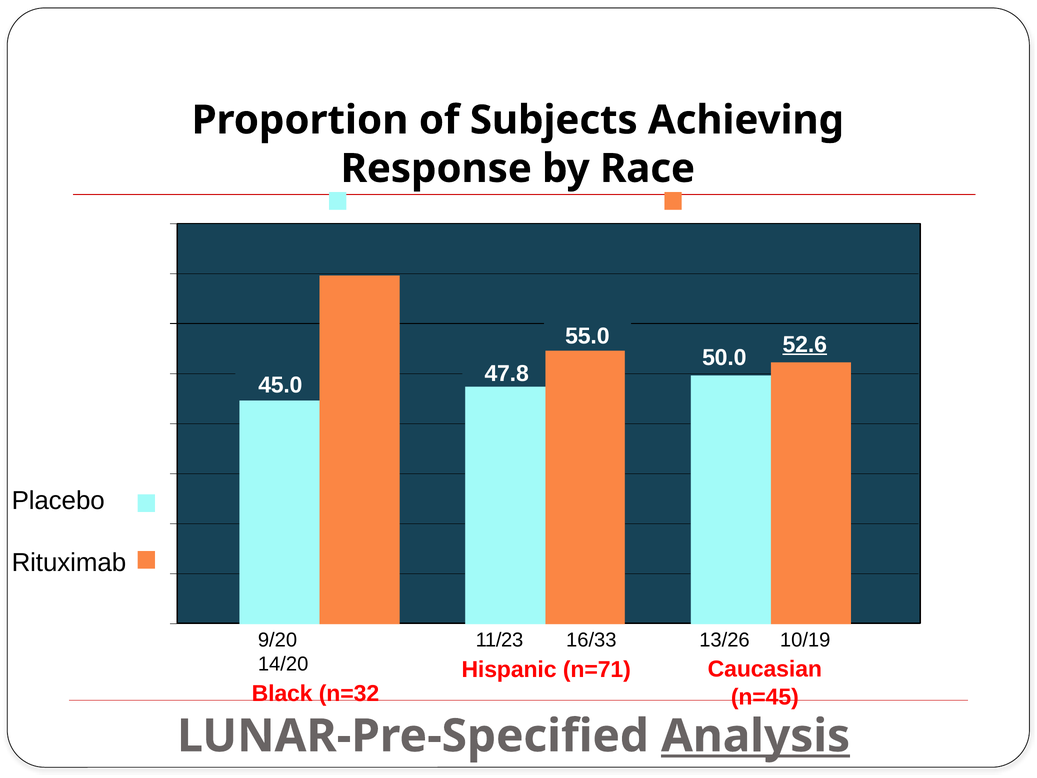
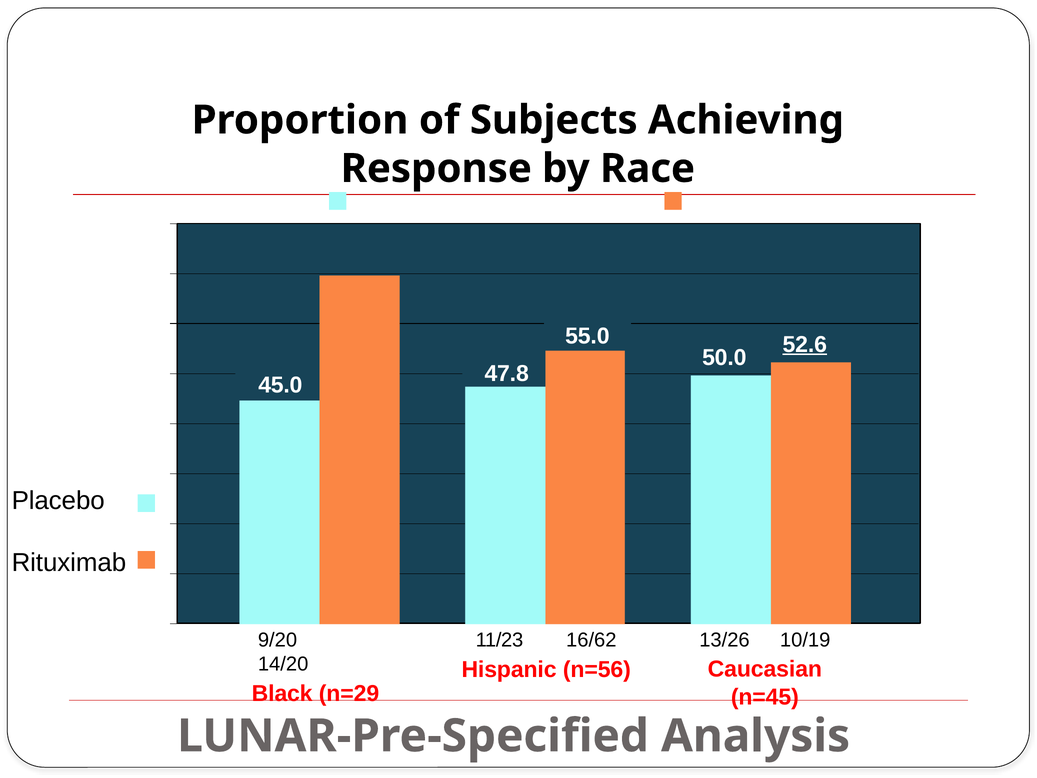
16/33: 16/33 -> 16/62
n=71: n=71 -> n=56
n=32: n=32 -> n=29
Analysis underline: present -> none
